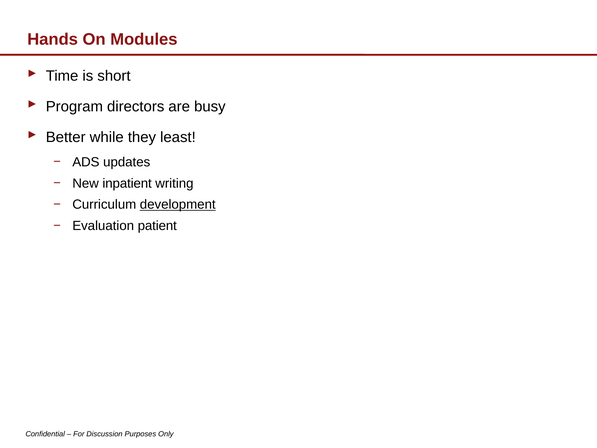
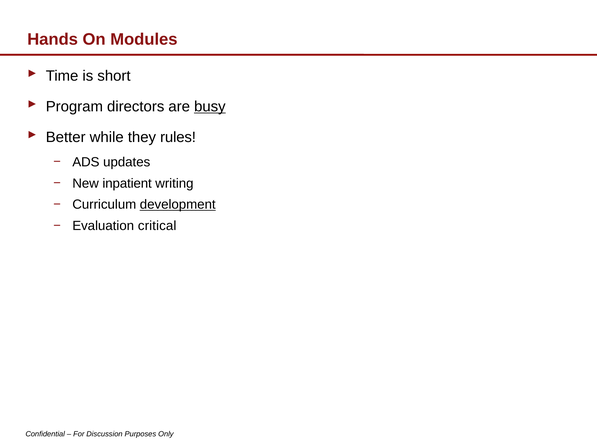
busy underline: none -> present
least: least -> rules
patient: patient -> critical
